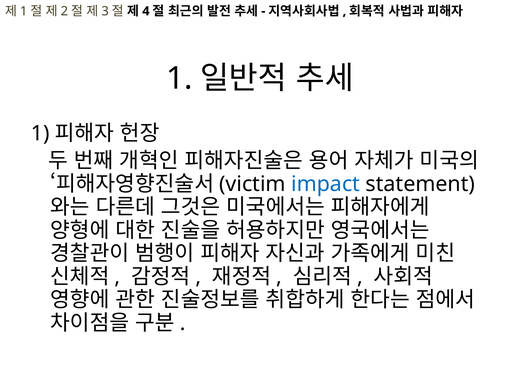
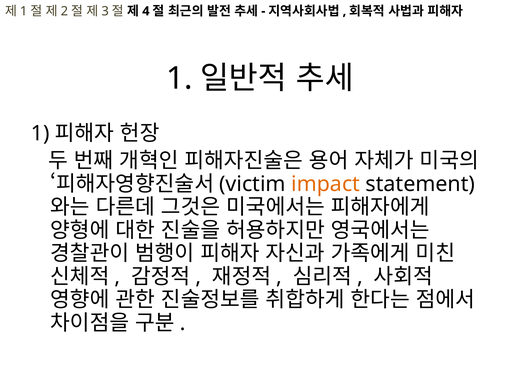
impact colour: blue -> orange
